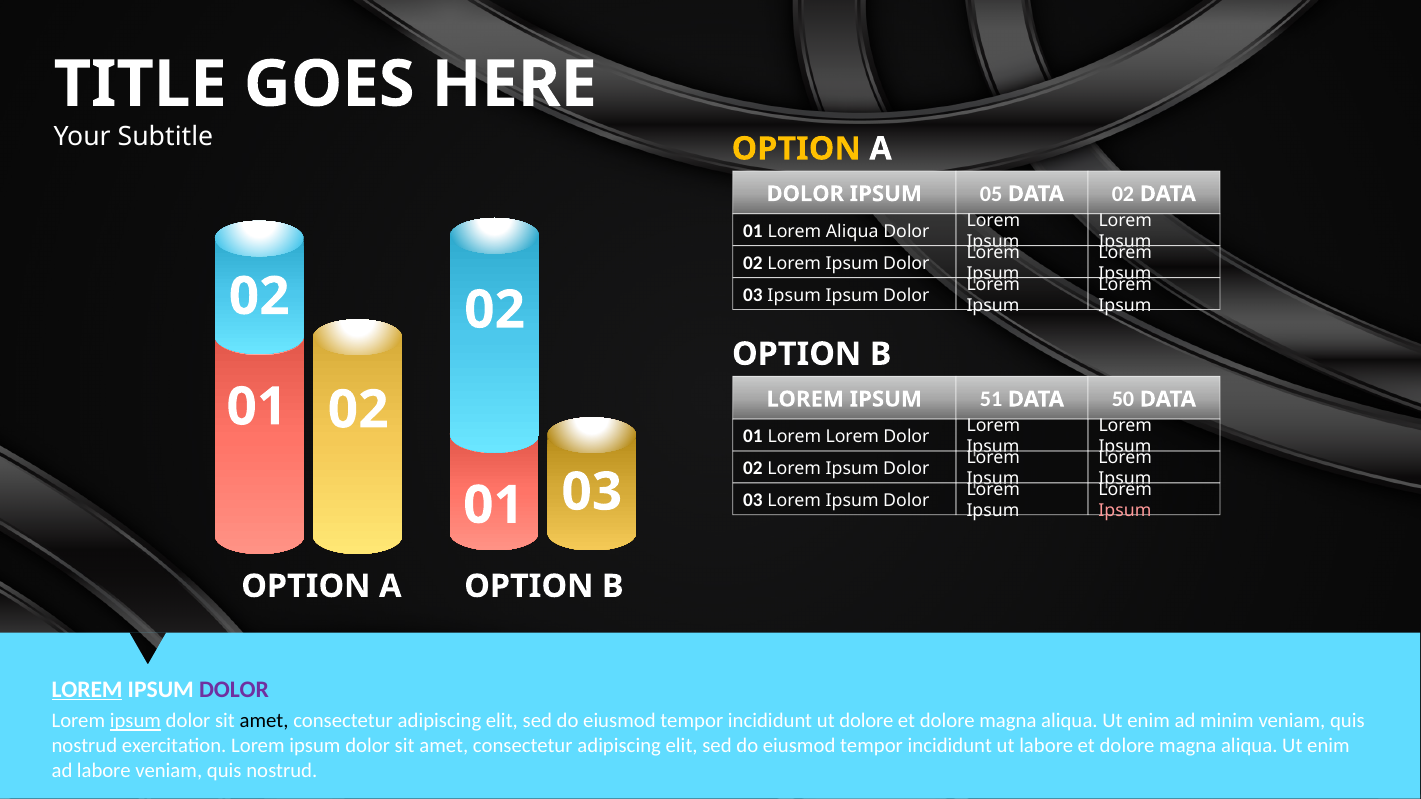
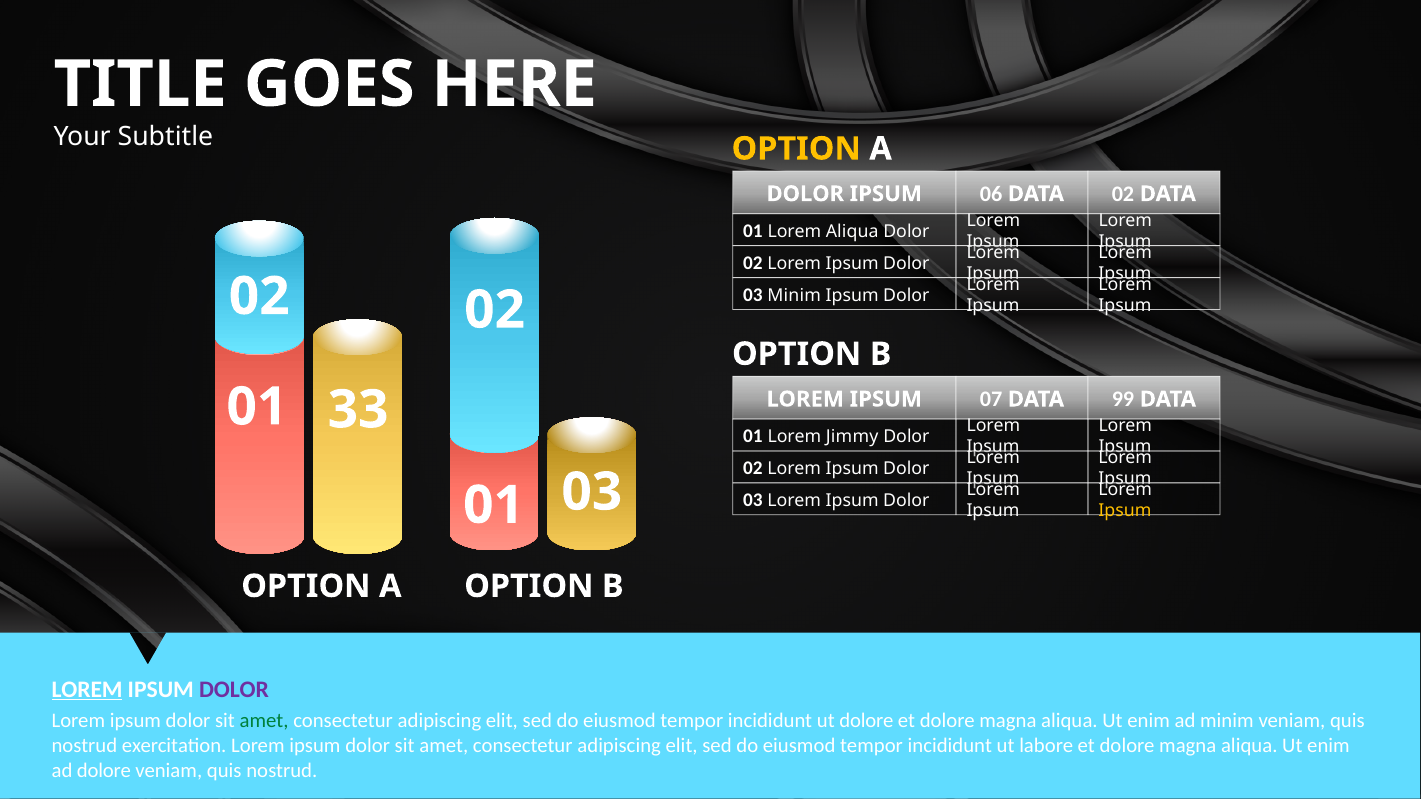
05: 05 -> 06
03 Ipsum: Ipsum -> Minim
51: 51 -> 07
50: 50 -> 99
02 at (358, 410): 02 -> 33
Lorem Lorem: Lorem -> Jimmy
Ipsum at (1125, 511) colour: pink -> yellow
ipsum at (135, 721) underline: present -> none
amet at (264, 721) colour: black -> green
ad labore: labore -> dolore
